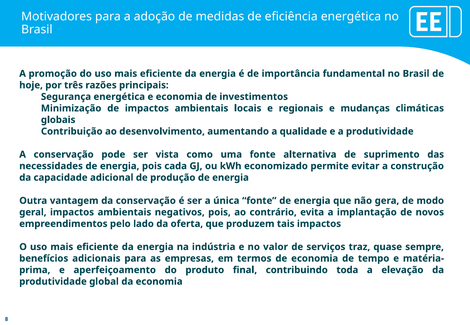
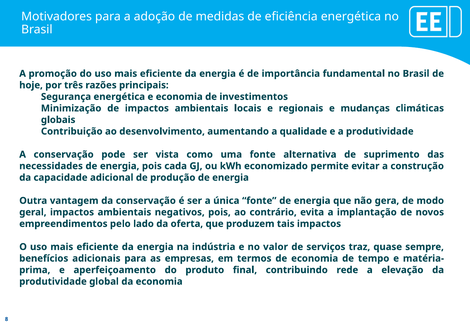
toda: toda -> rede
